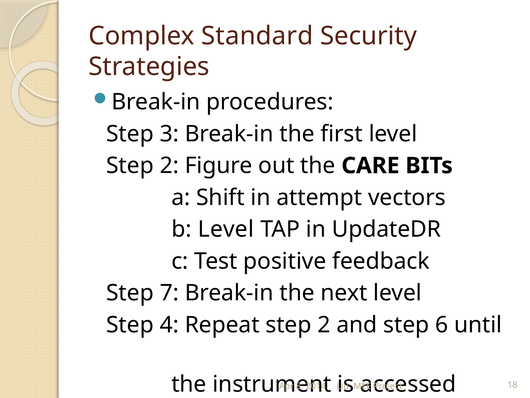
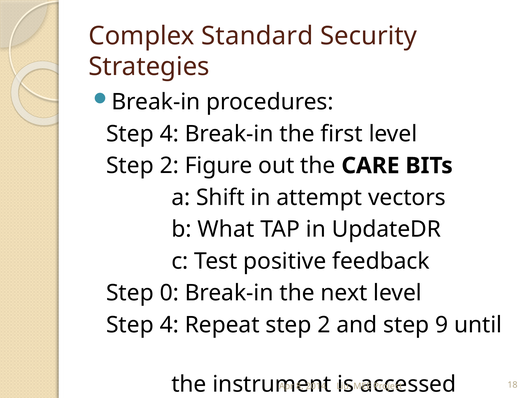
3 at (169, 134): 3 -> 4
b Level: Level -> What
7: 7 -> 0
6: 6 -> 9
